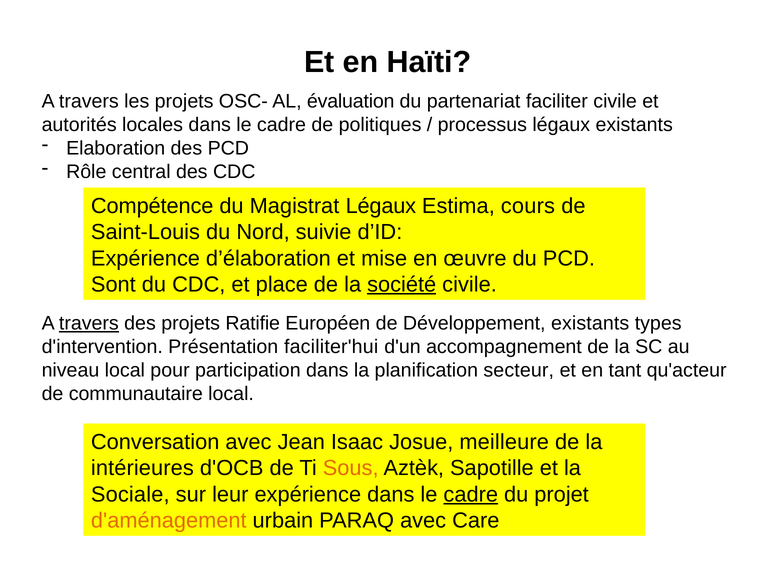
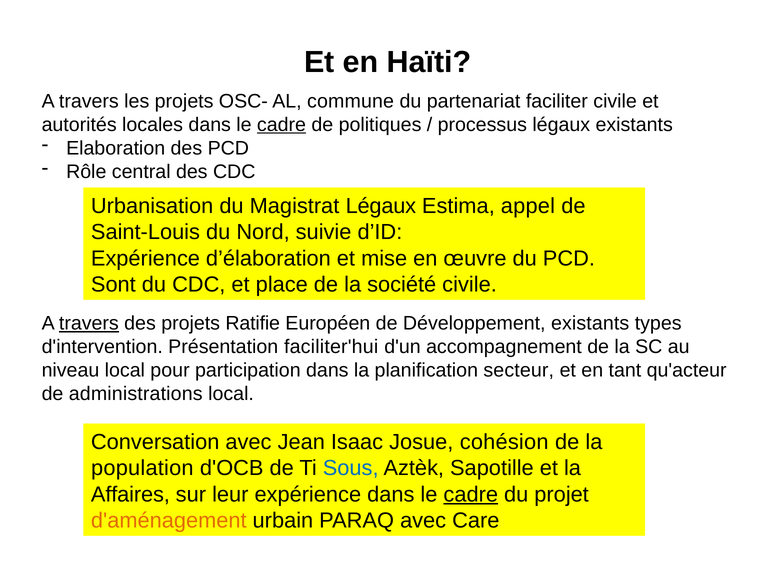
évaluation: évaluation -> commune
cadre at (281, 125) underline: none -> present
Compétence: Compétence -> Urbanisation
cours: cours -> appel
société underline: present -> none
communautaire: communautaire -> administrations
meilleure: meilleure -> cohésion
intérieures: intérieures -> population
Sous colour: orange -> blue
Sociale: Sociale -> Affaires
